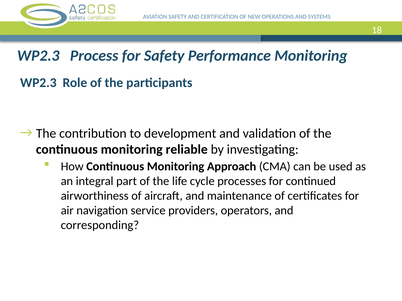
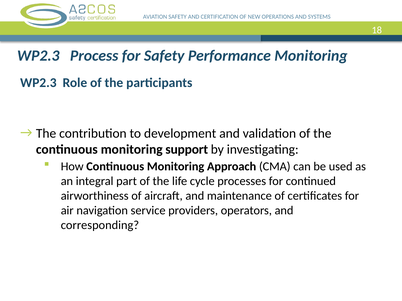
reliable: reliable -> support
